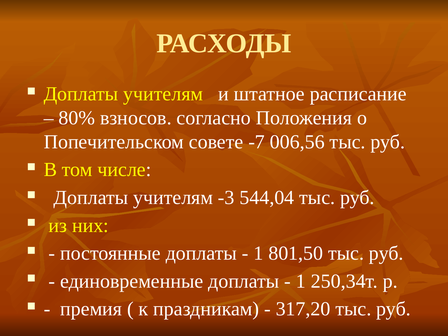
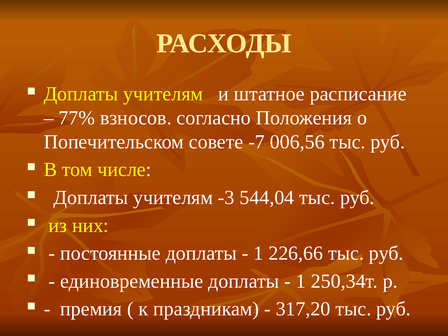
80%: 80% -> 77%
801,50: 801,50 -> 226,66
